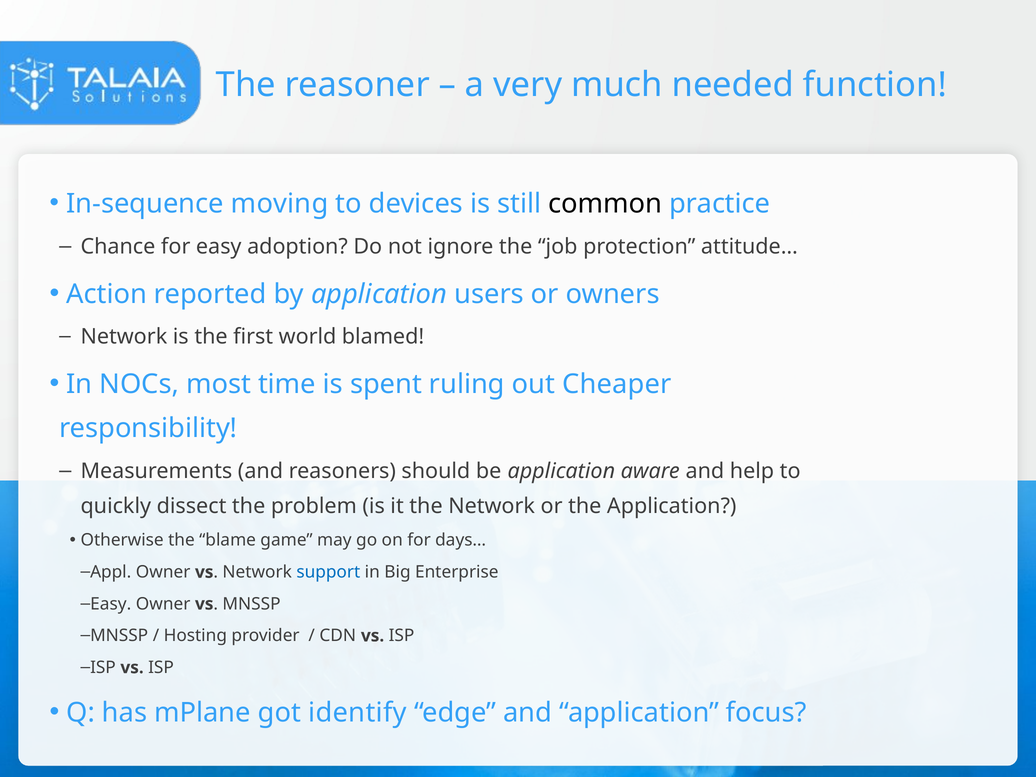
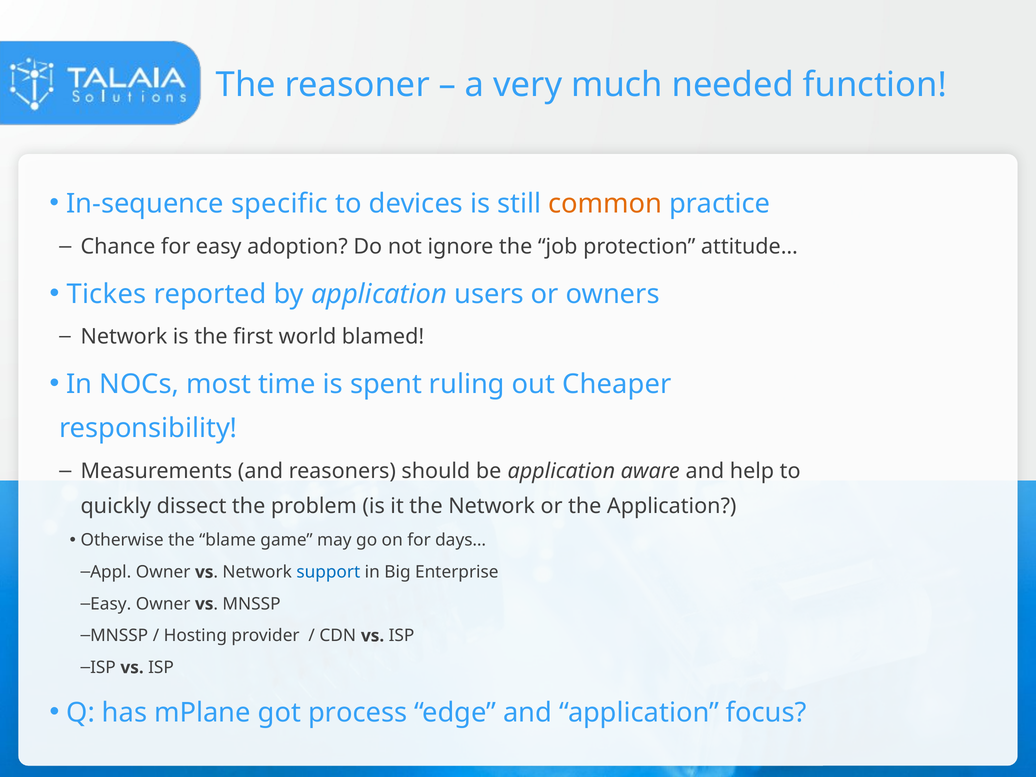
moving: moving -> specific
common colour: black -> orange
Action: Action -> Tickes
identify: identify -> process
